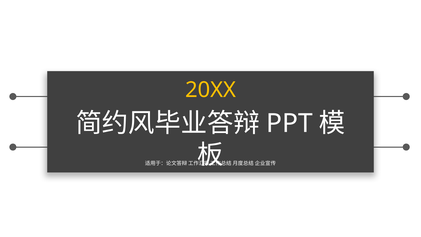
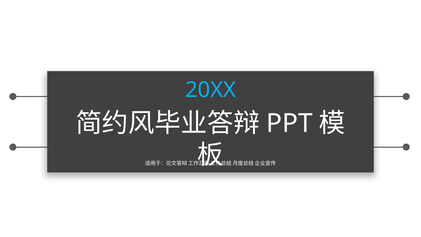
20XX colour: yellow -> light blue
